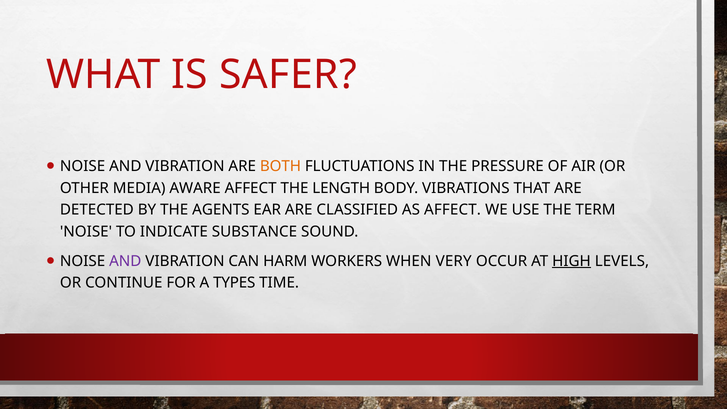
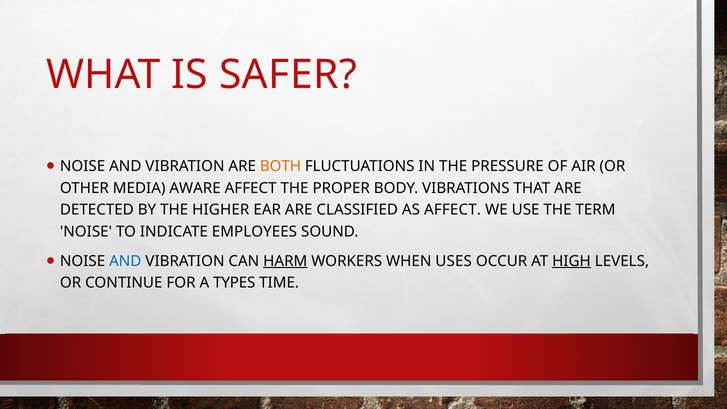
LENGTH: LENGTH -> PROPER
AGENTS: AGENTS -> HIGHER
SUBSTANCE: SUBSTANCE -> EMPLOYEES
AND at (125, 261) colour: purple -> blue
HARM underline: none -> present
VERY: VERY -> USES
